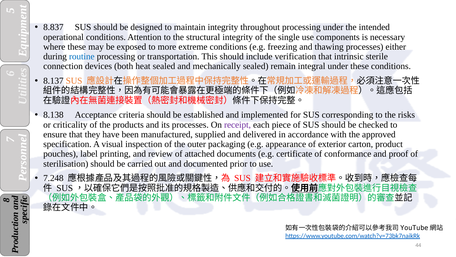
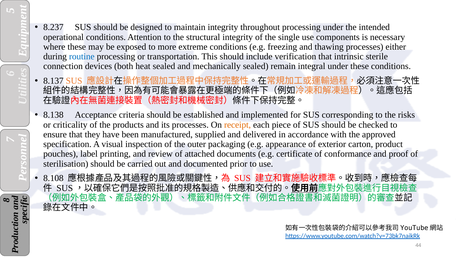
8.837: 8.837 -> 8.237
receipt colour: purple -> orange
7.248: 7.248 -> 8.108
